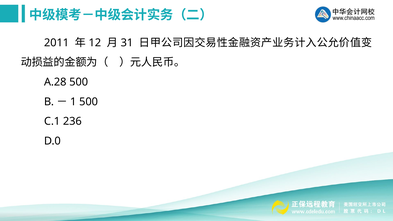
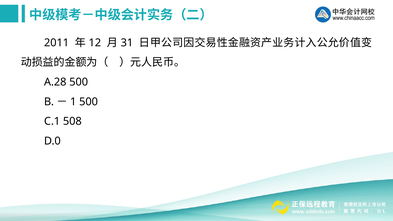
236: 236 -> 508
